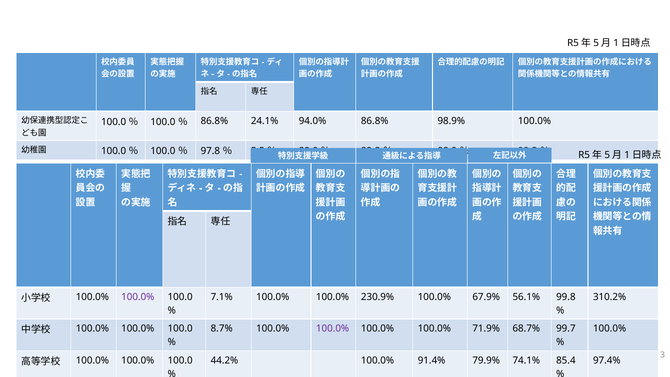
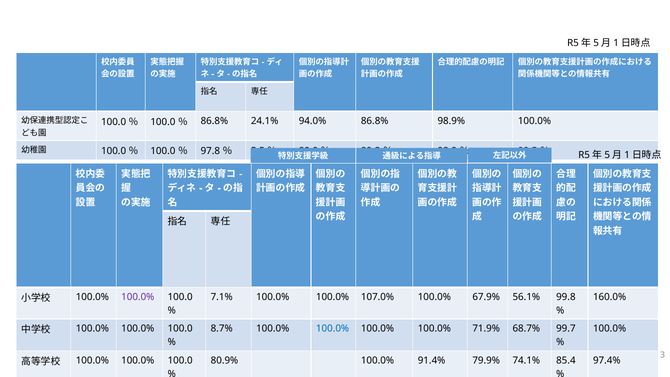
230.9%: 230.9% -> 107.0%
310.2%: 310.2% -> 160.0%
100.0% at (333, 329) colour: purple -> blue
44.2%: 44.2% -> 80.9%
